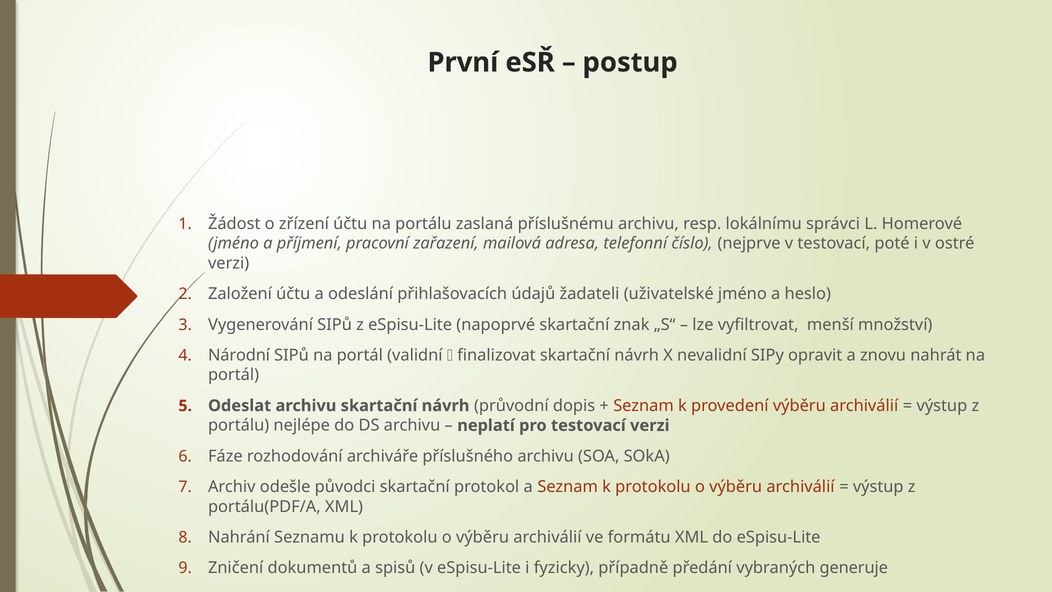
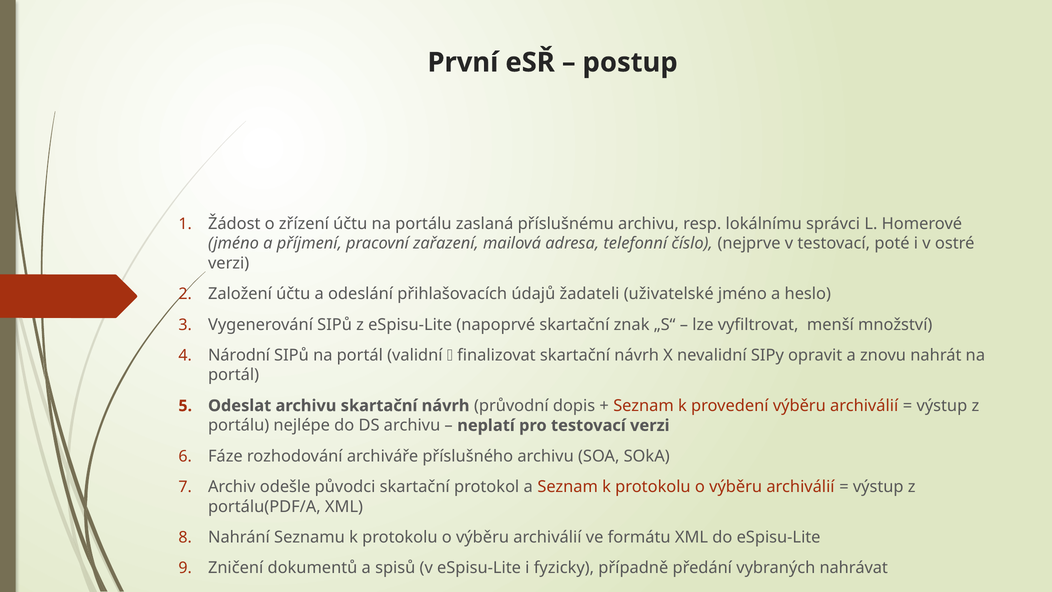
generuje: generuje -> nahrávat
